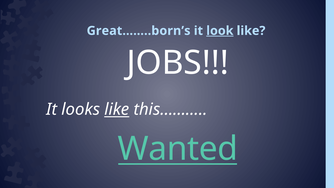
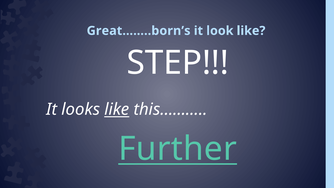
look underline: present -> none
JOBS: JOBS -> STEP
Wanted: Wanted -> Further
